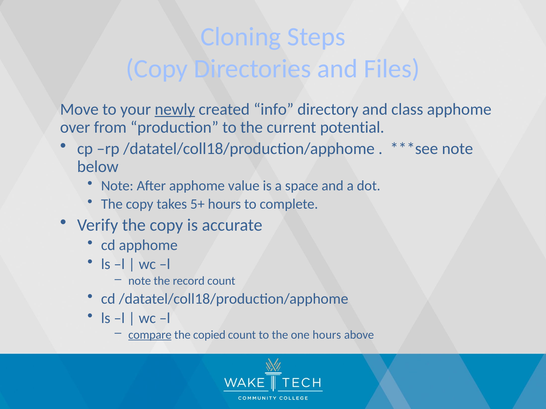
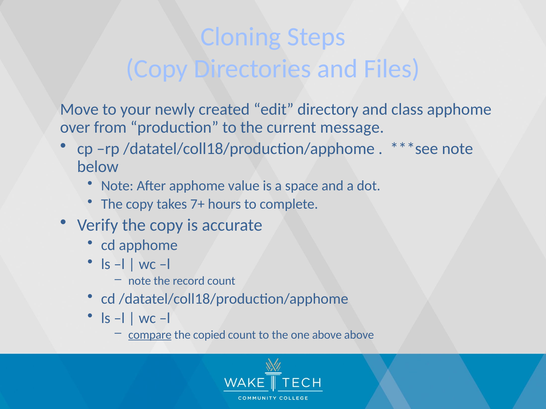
newly underline: present -> none
info: info -> edit
potential: potential -> message
5+: 5+ -> 7+
one hours: hours -> above
